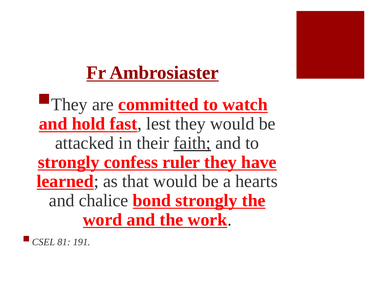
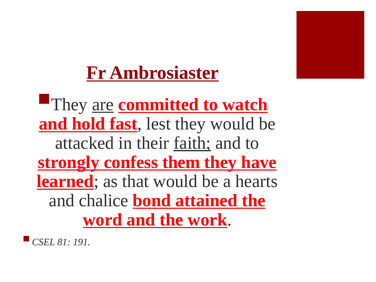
are underline: none -> present
ruler: ruler -> them
bond strongly: strongly -> attained
